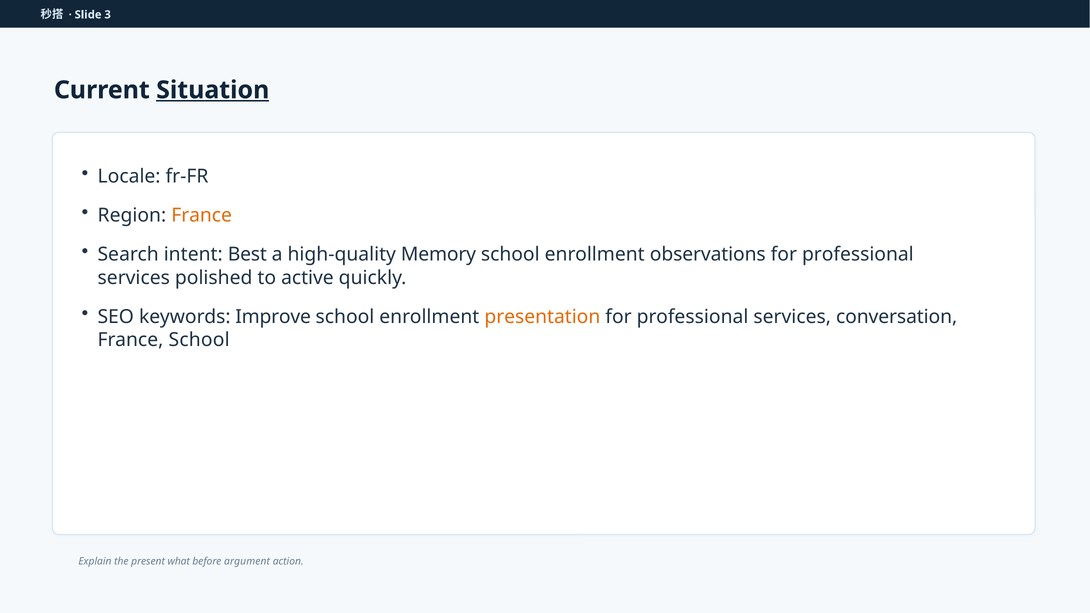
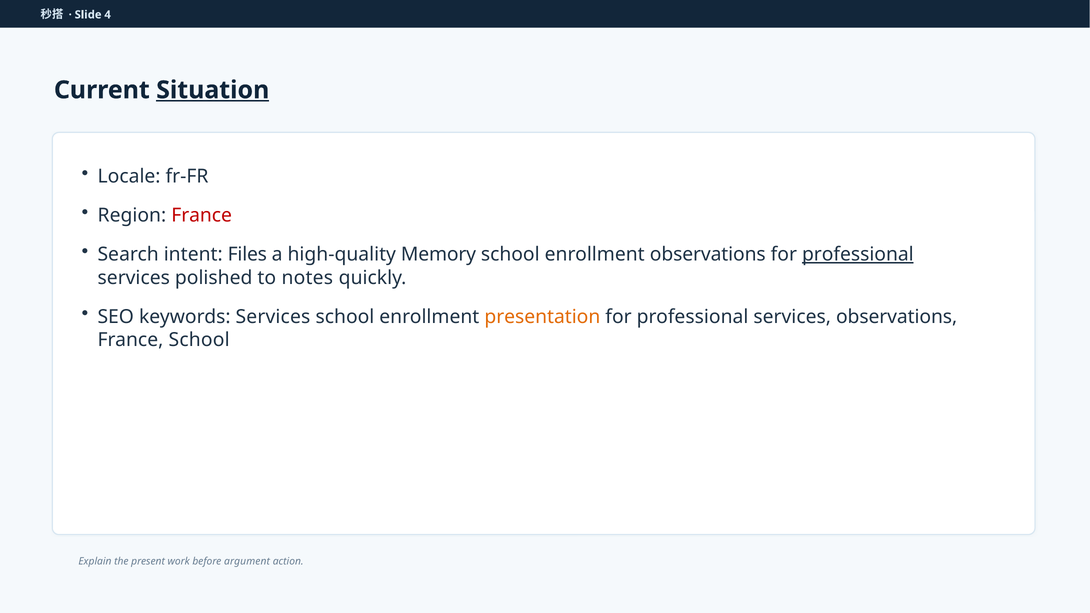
3: 3 -> 4
France at (202, 215) colour: orange -> red
Best: Best -> Files
professional at (858, 255) underline: none -> present
active: active -> notes
keywords Improve: Improve -> Services
services conversation: conversation -> observations
what: what -> work
